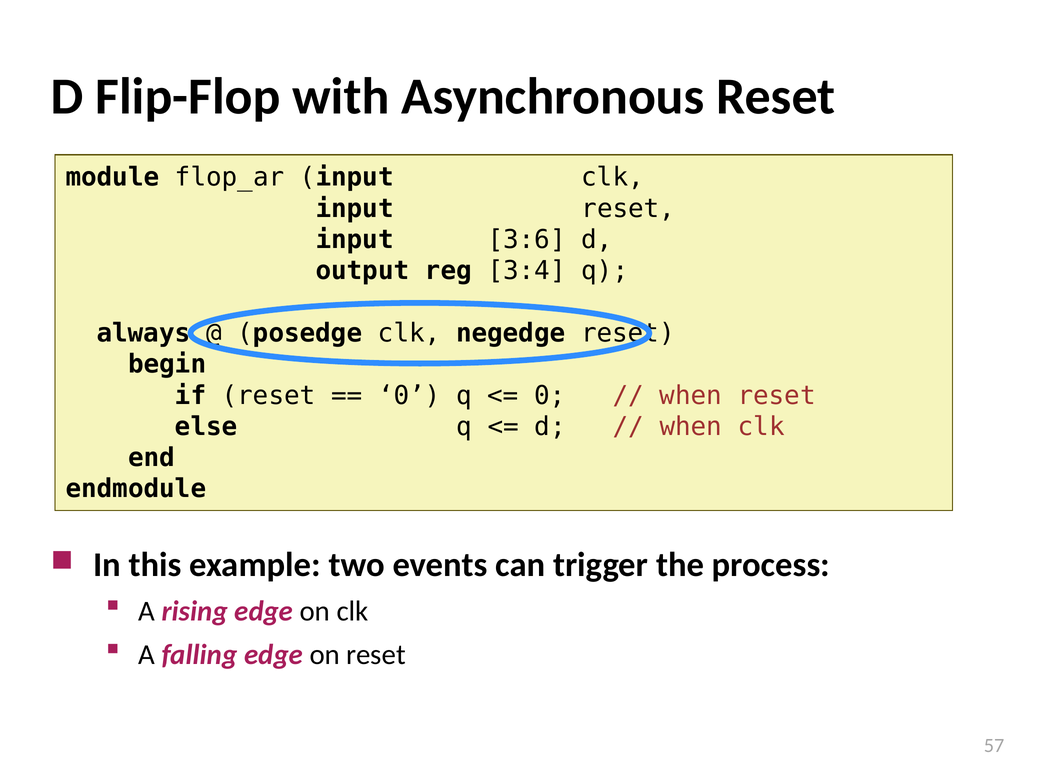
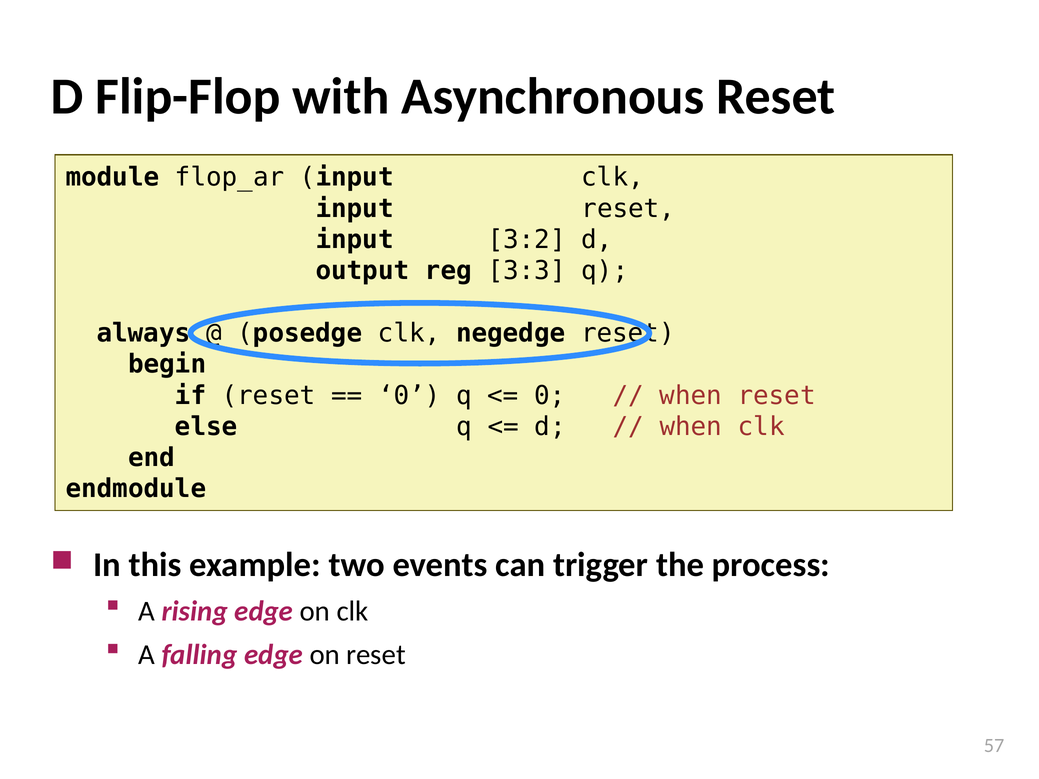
3:6: 3:6 -> 3:2
3:4: 3:4 -> 3:3
